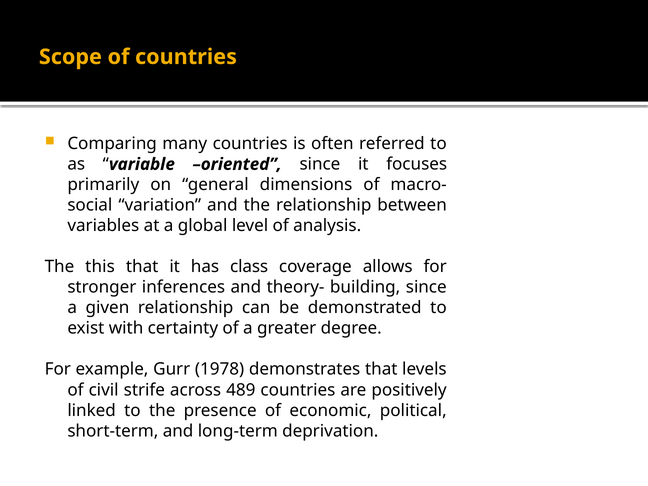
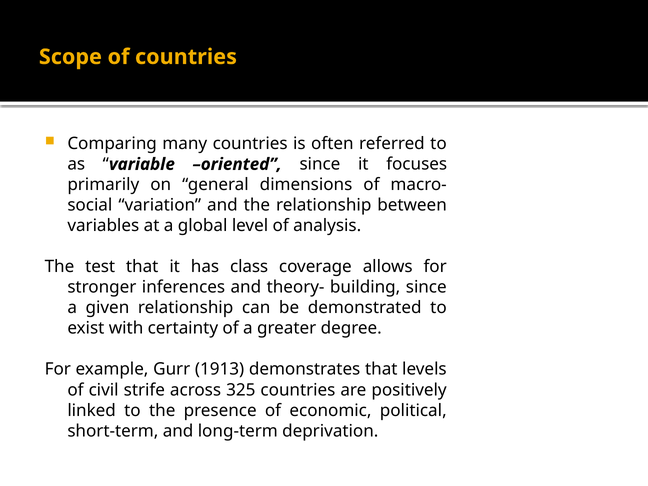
this: this -> test
1978: 1978 -> 1913
489: 489 -> 325
